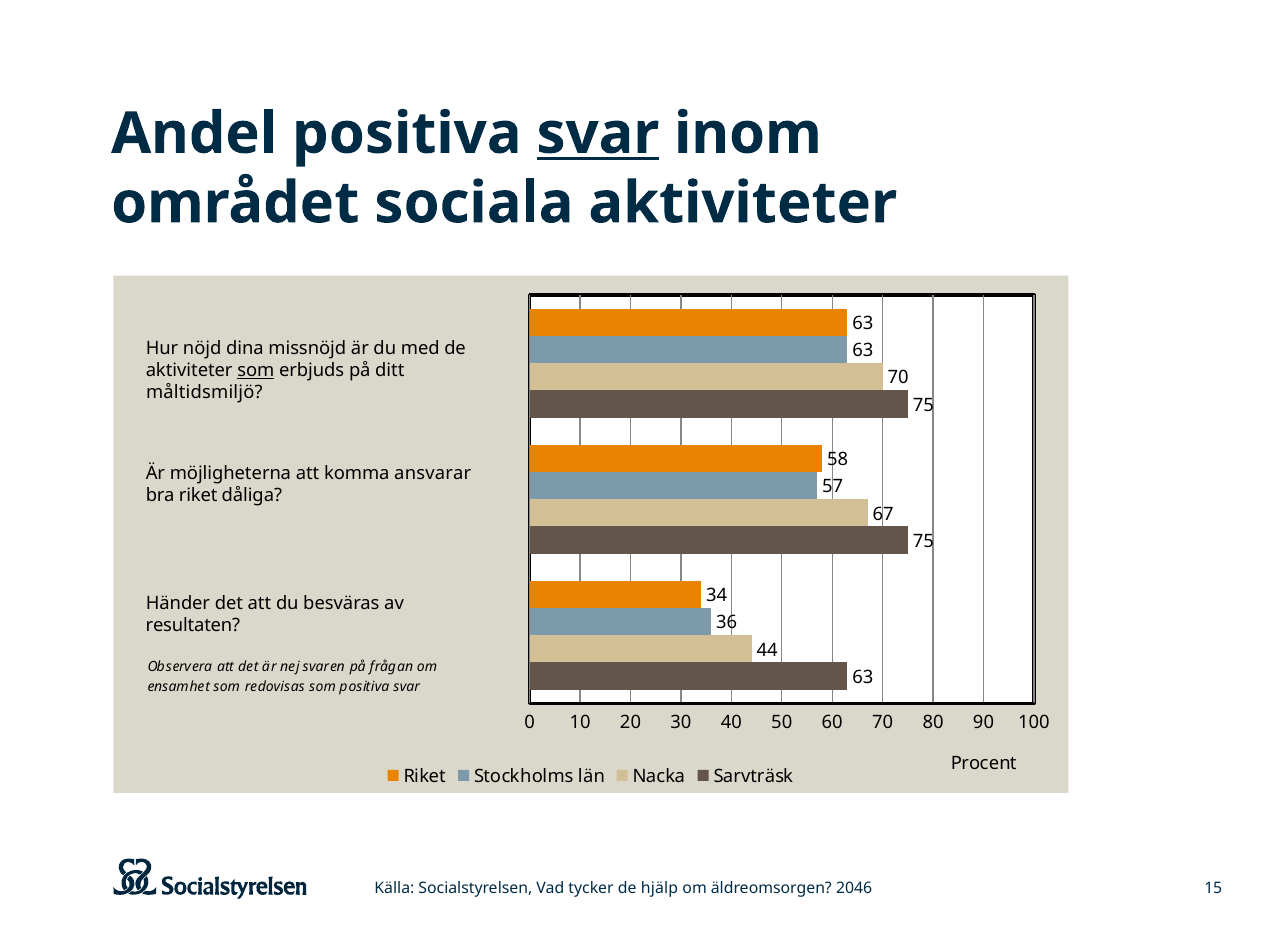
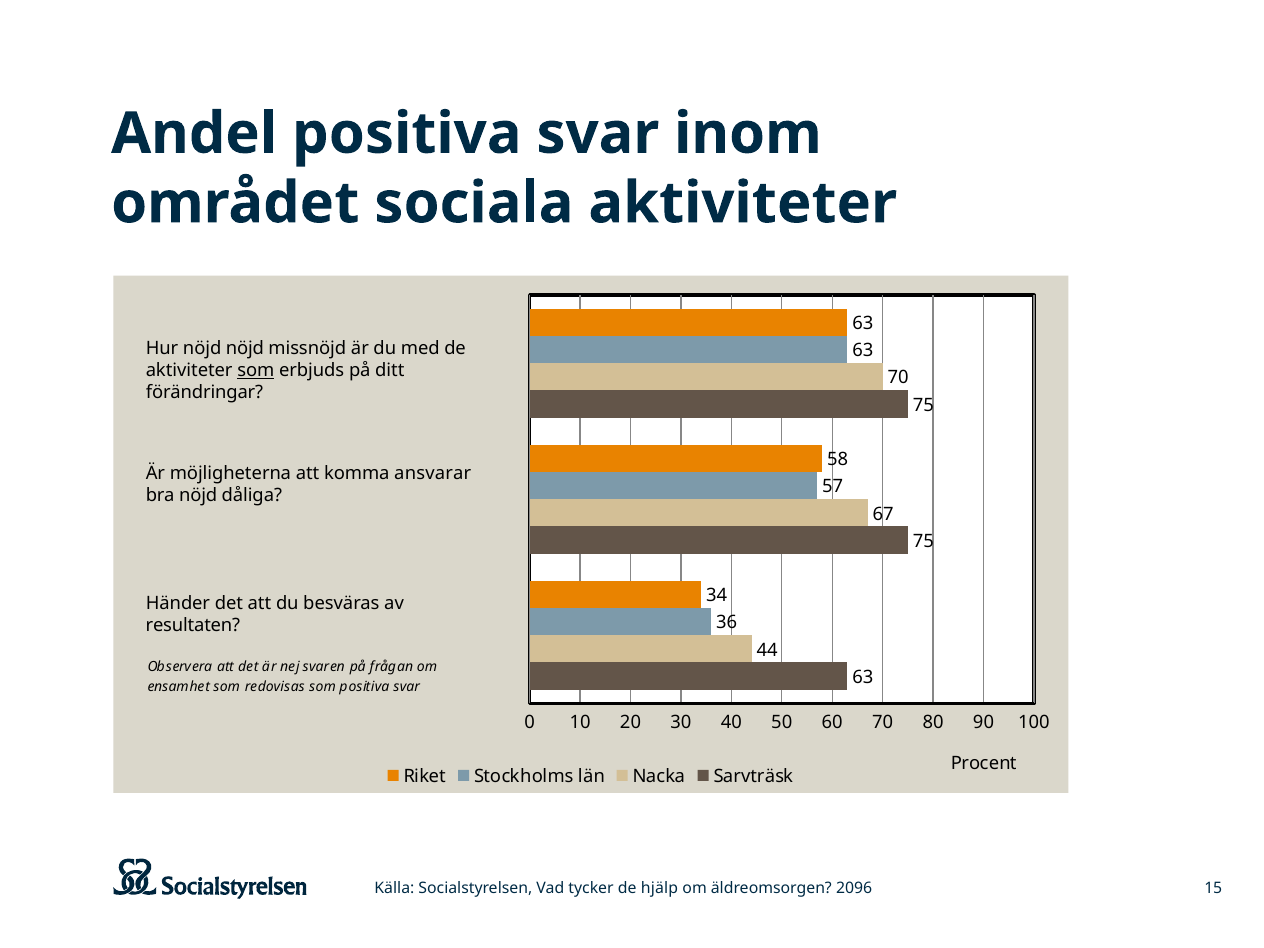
svar at (598, 134) underline: present -> none
nöjd dina: dina -> nöjd
måltidsmiljö: måltidsmiljö -> förändringar
bra riket: riket -> nöjd
2046: 2046 -> 2096
